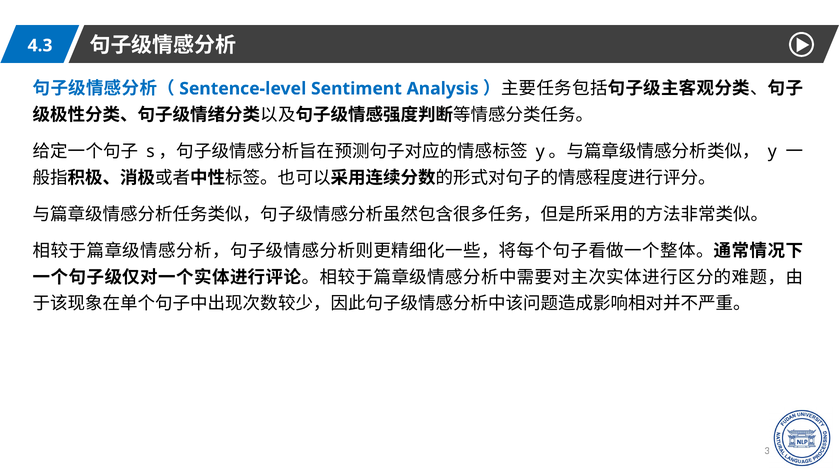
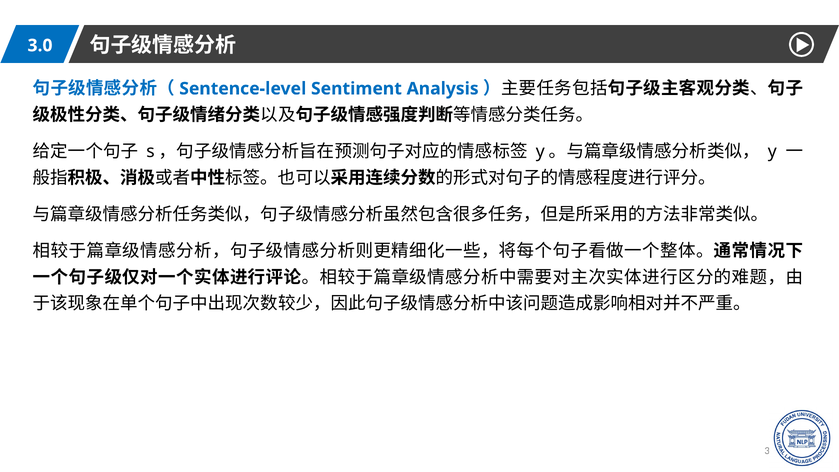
4.3: 4.3 -> 3.0
